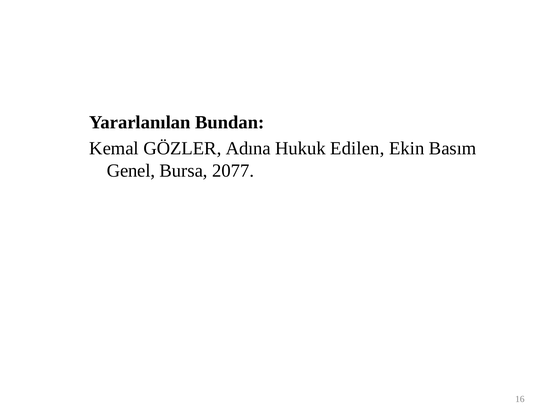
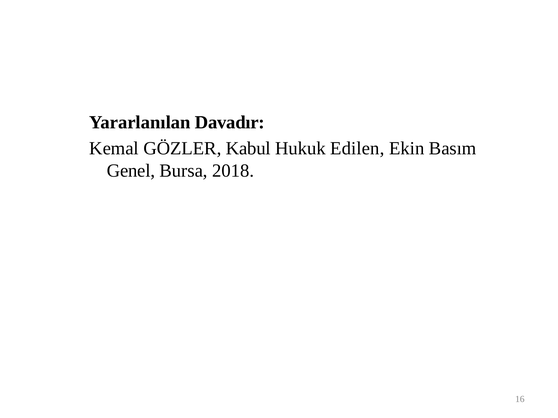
Bundan: Bundan -> Davadır
Adına: Adına -> Kabul
2077: 2077 -> 2018
